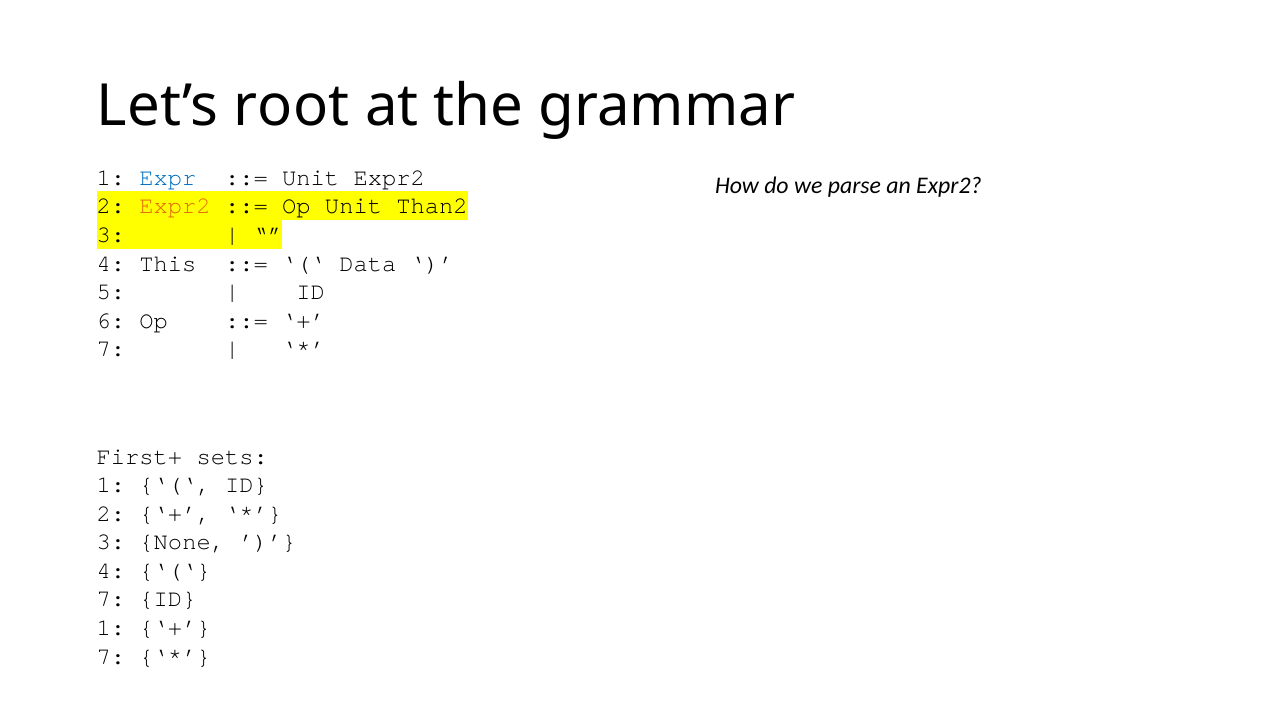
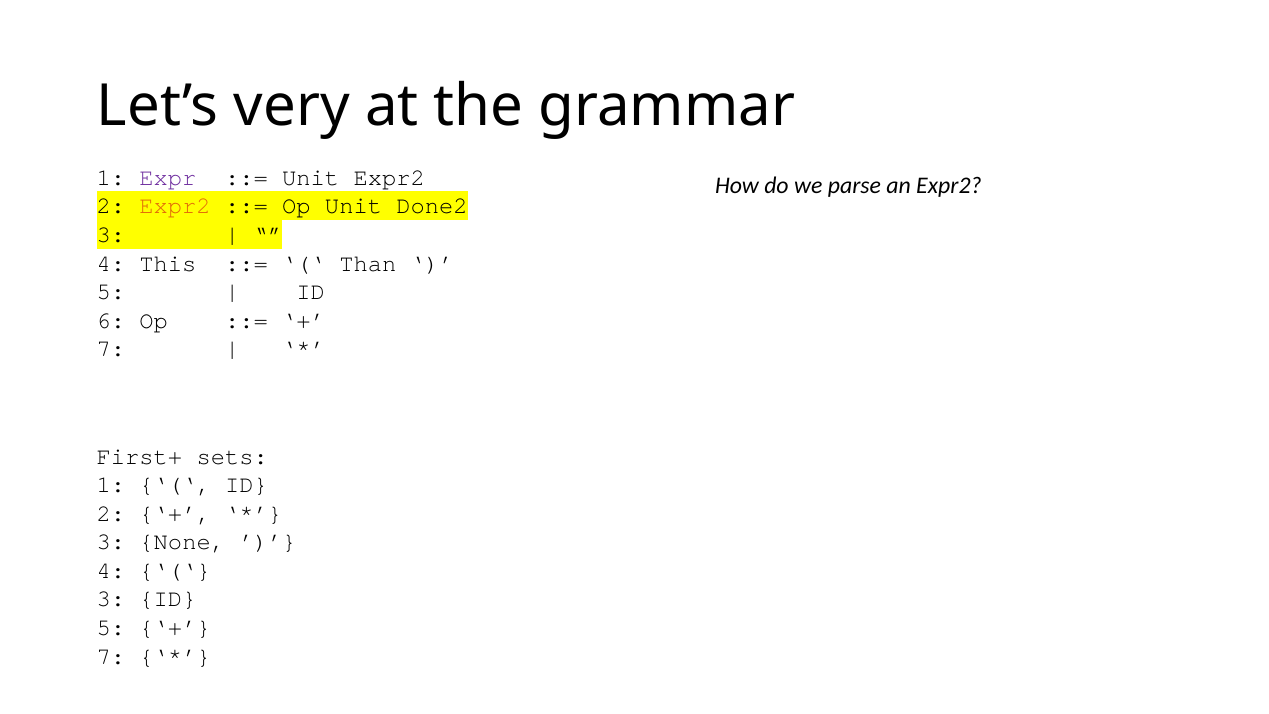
root: root -> very
Expr colour: blue -> purple
Than2: Than2 -> Done2
Data: Data -> Than
7 at (111, 599): 7 -> 3
1 at (111, 627): 1 -> 5
